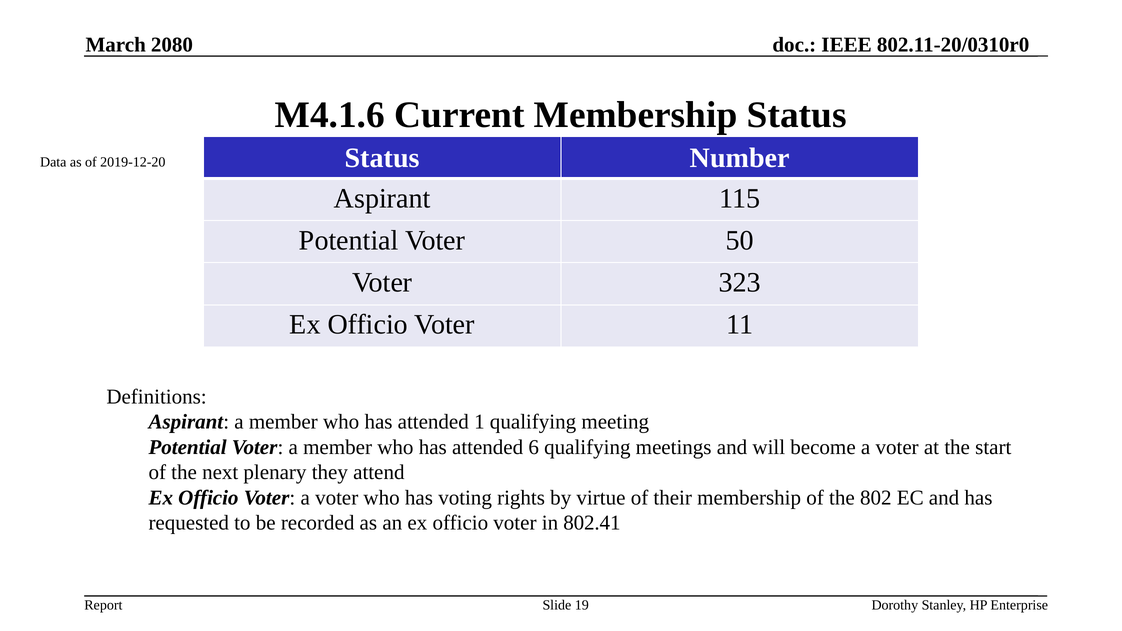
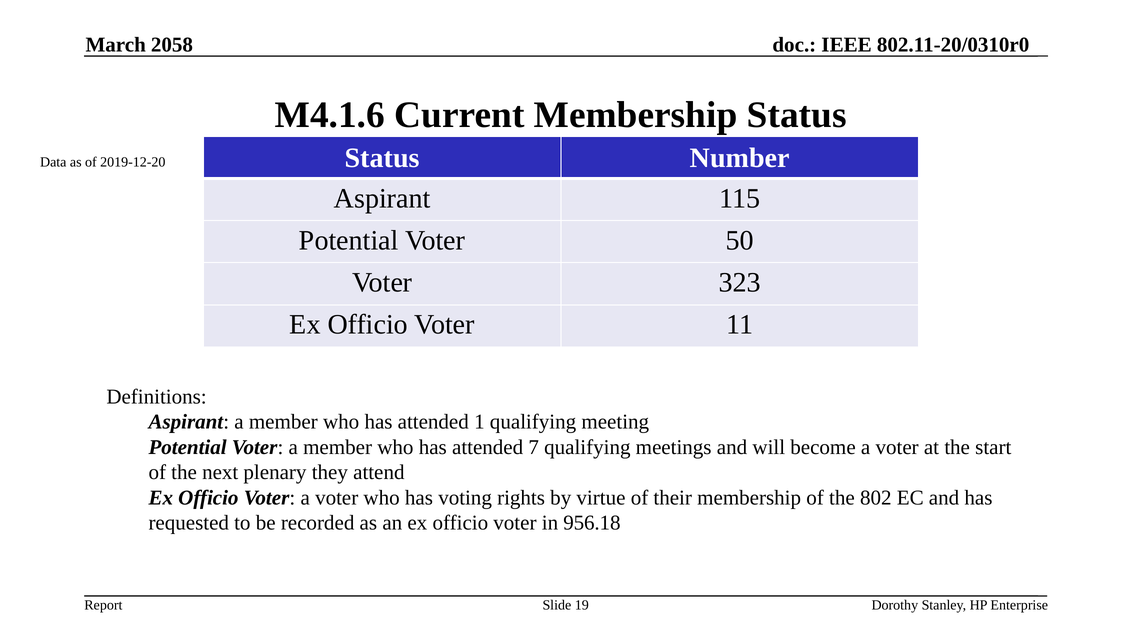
2080: 2080 -> 2058
6: 6 -> 7
802.41: 802.41 -> 956.18
